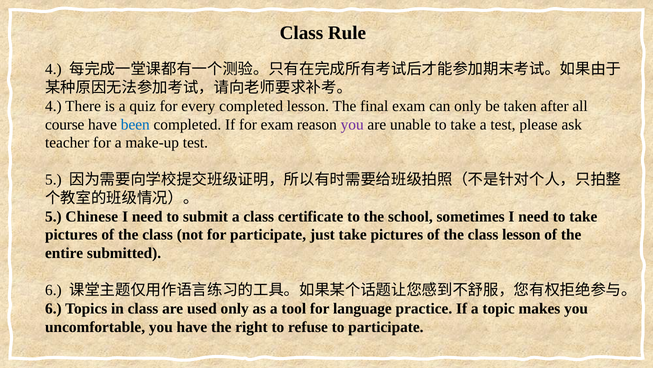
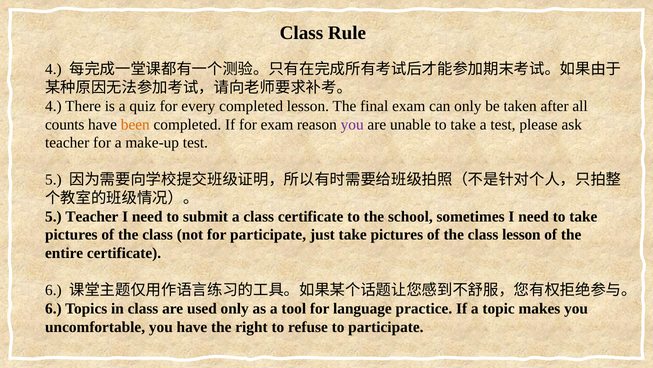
course: course -> counts
been colour: blue -> orange
5 Chinese: Chinese -> Teacher
entire submitted: submitted -> certificate
